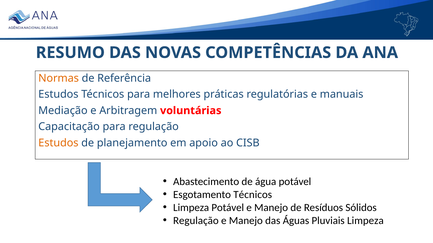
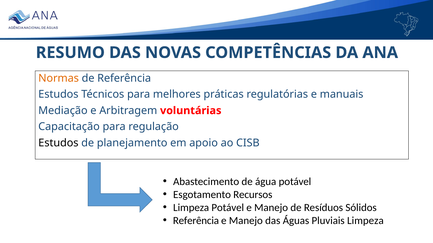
Estudos at (58, 143) colour: orange -> black
Esgotamento Técnicos: Técnicos -> Recursos
Regulação at (196, 221): Regulação -> Referência
